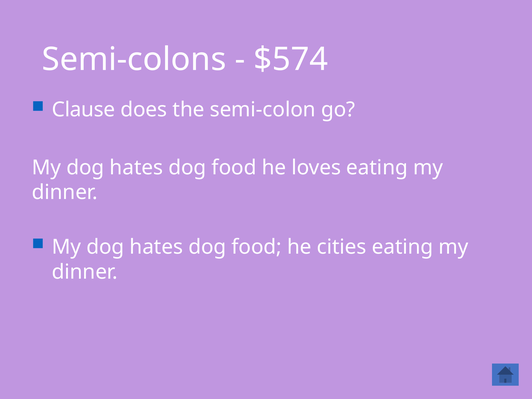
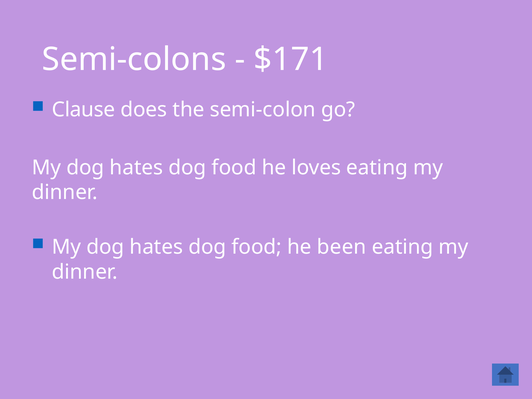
$574: $574 -> $171
cities: cities -> been
